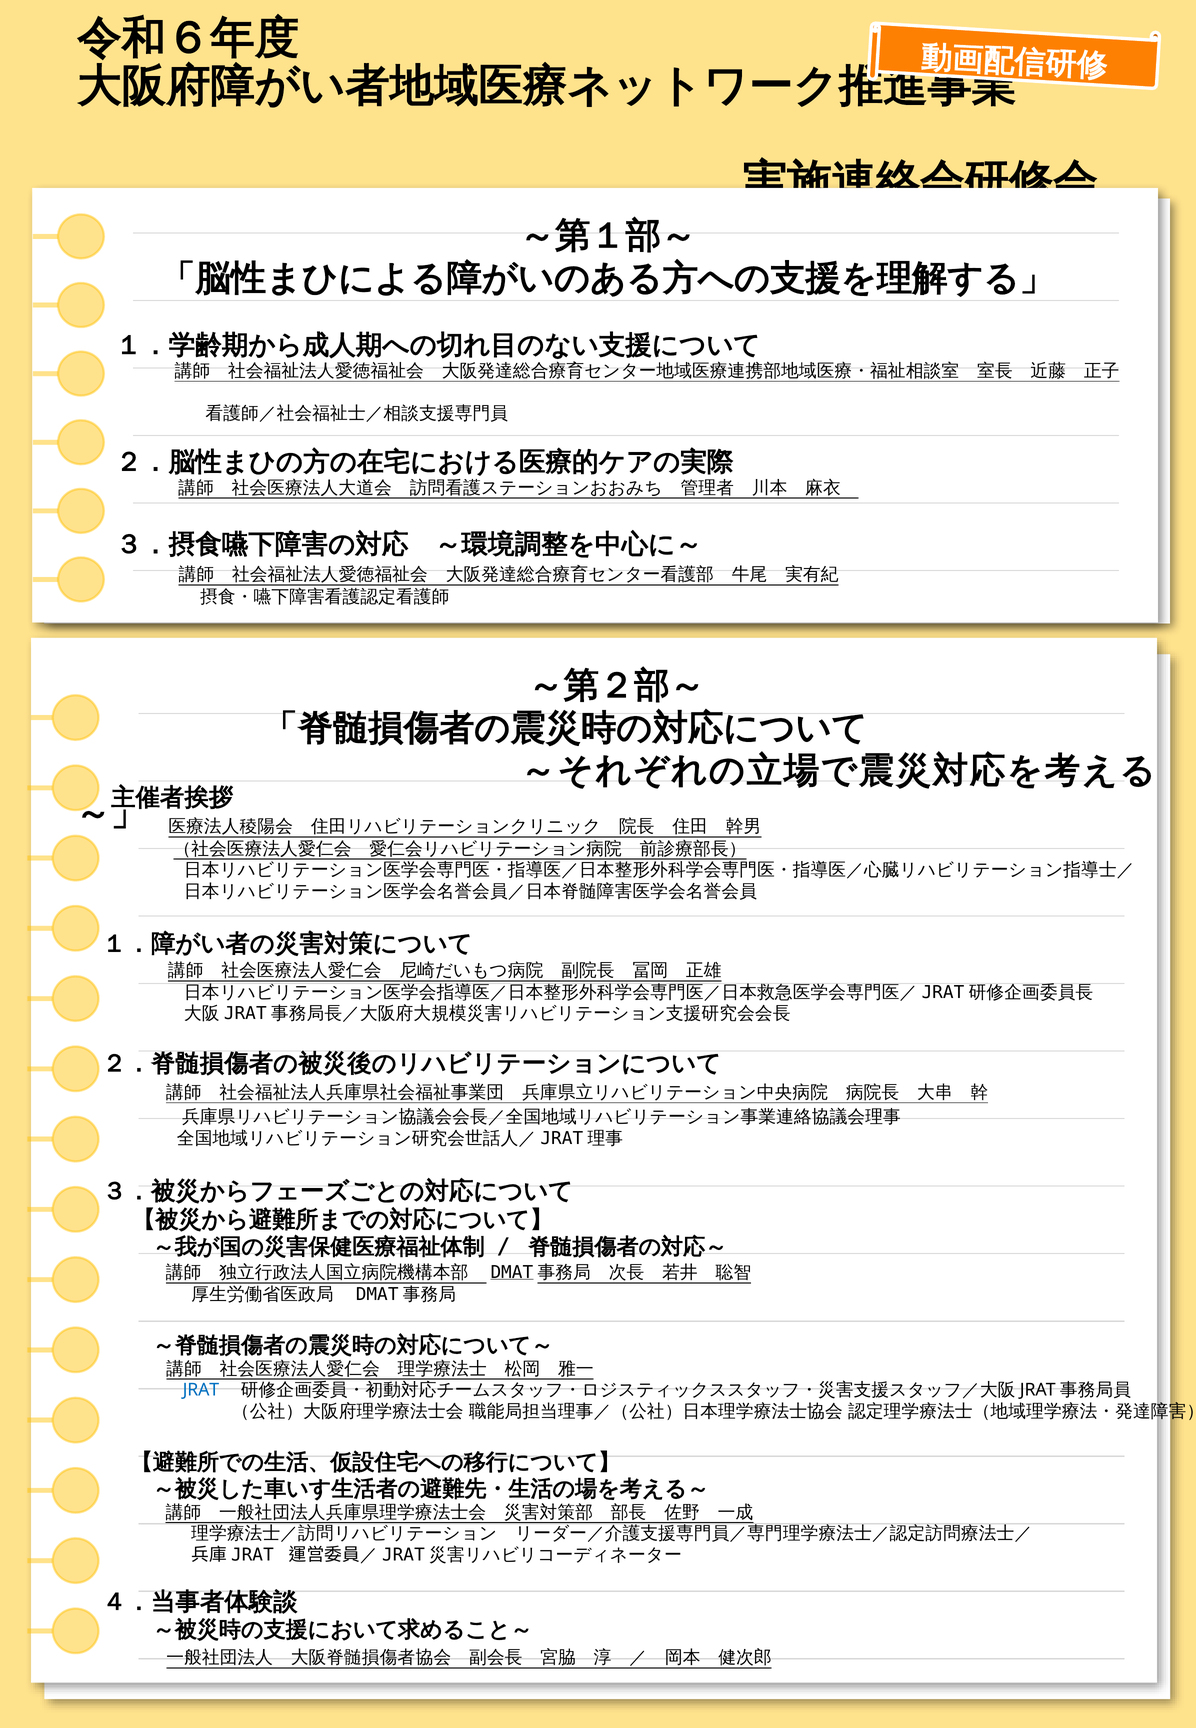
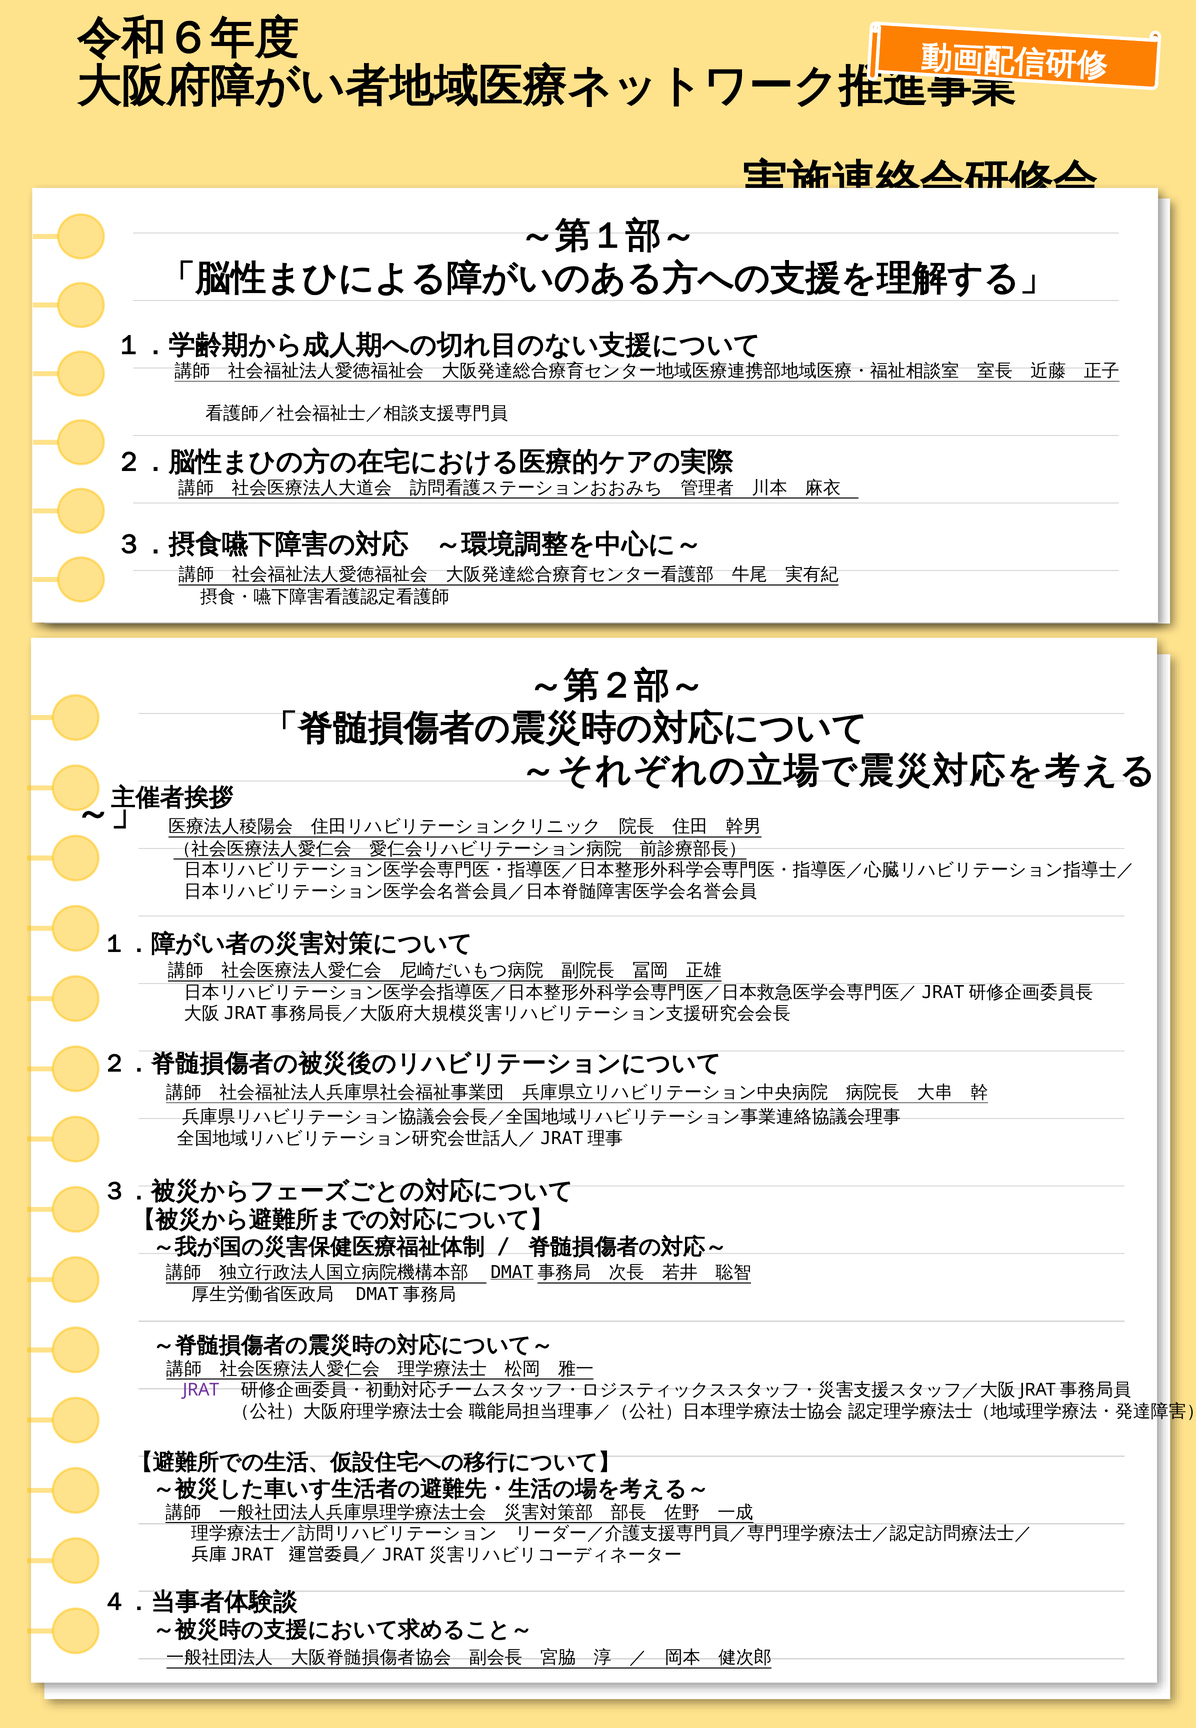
JRAT colour: blue -> purple
